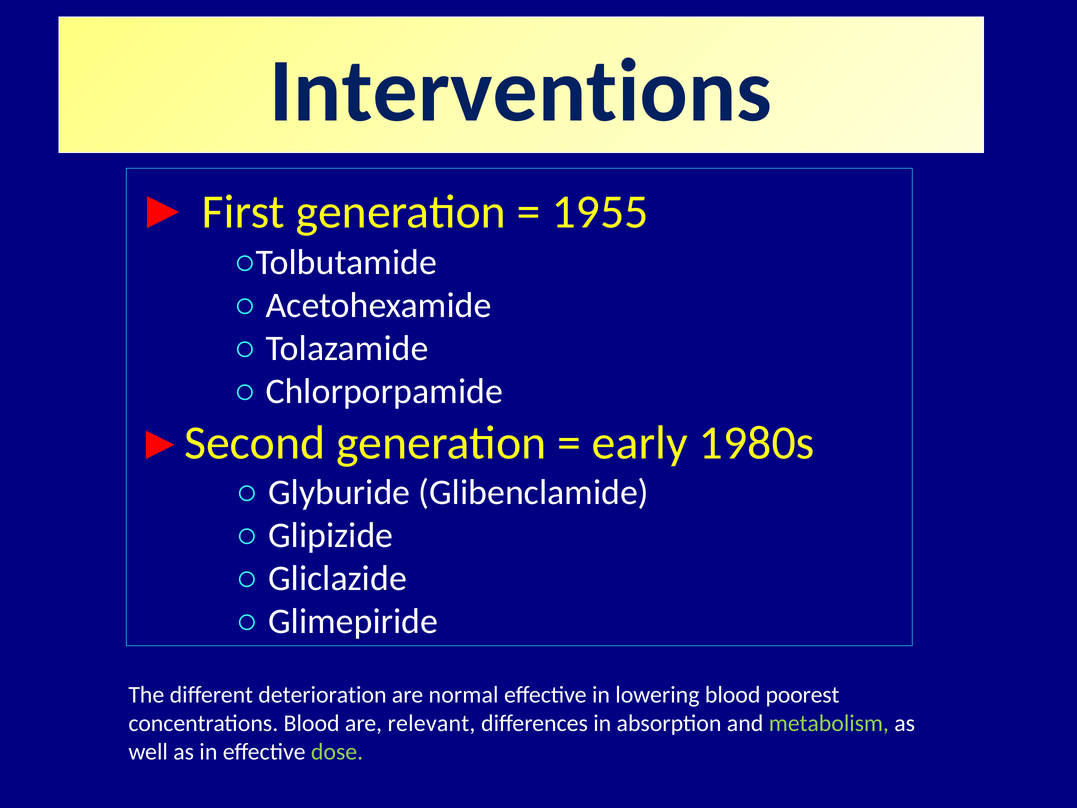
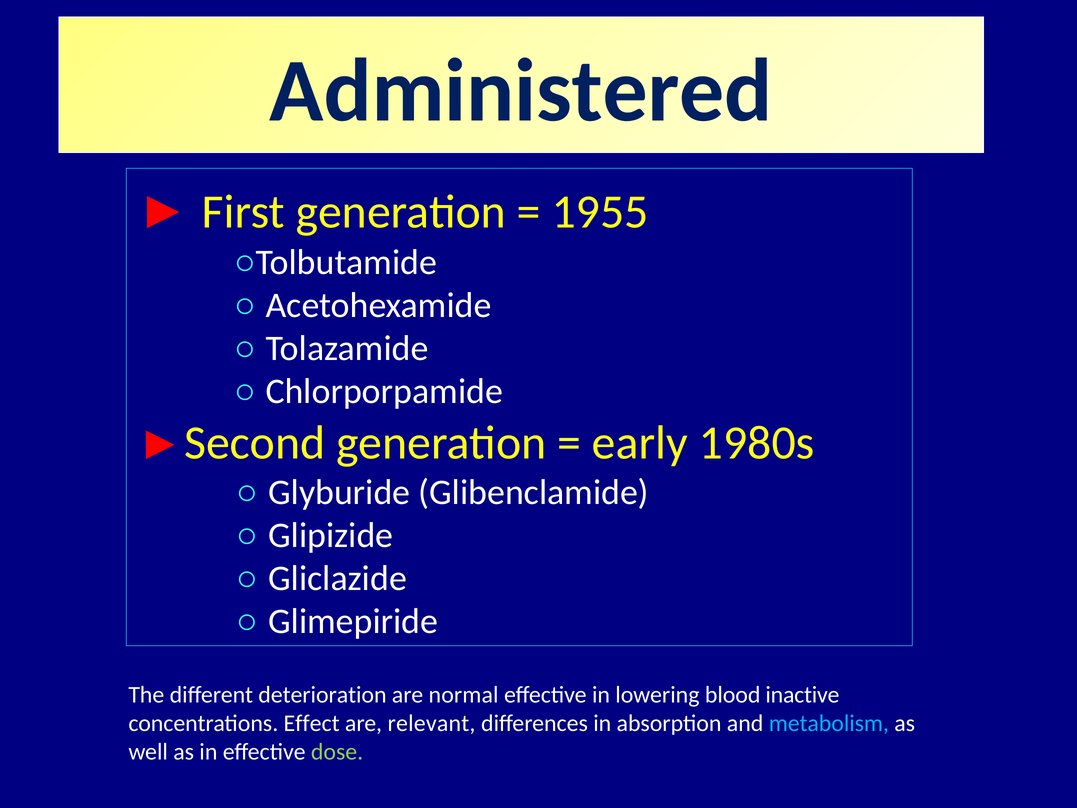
Interventions: Interventions -> Administered
poorest: poorest -> inactive
concentrations Blood: Blood -> Effect
metabolism colour: light green -> light blue
